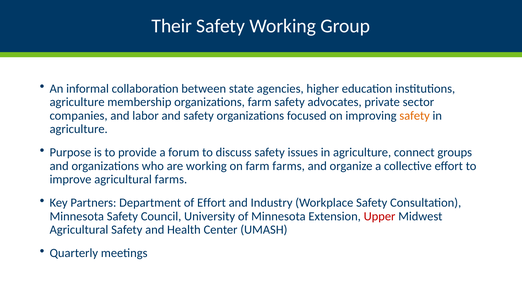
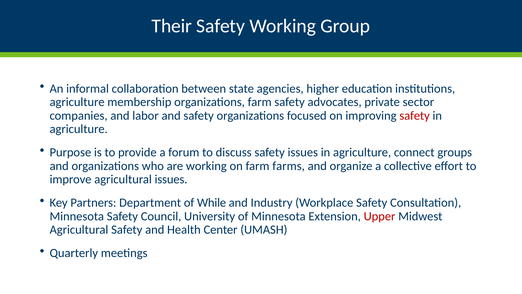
safety at (415, 115) colour: orange -> red
agricultural farms: farms -> issues
of Effort: Effort -> While
